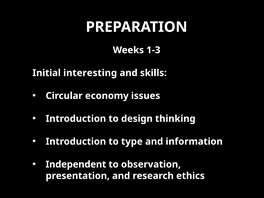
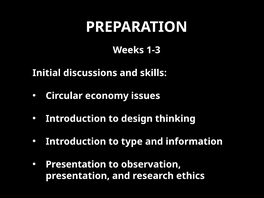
interesting: interesting -> discussions
Independent at (76, 164): Independent -> Presentation
